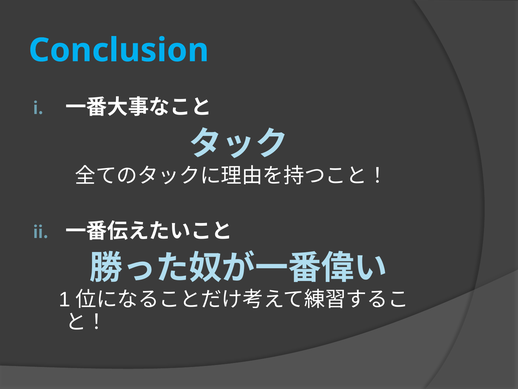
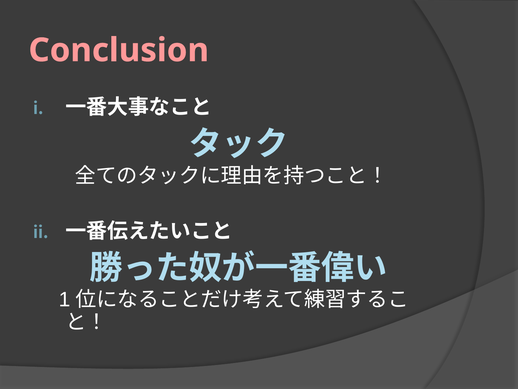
Conclusion colour: light blue -> pink
